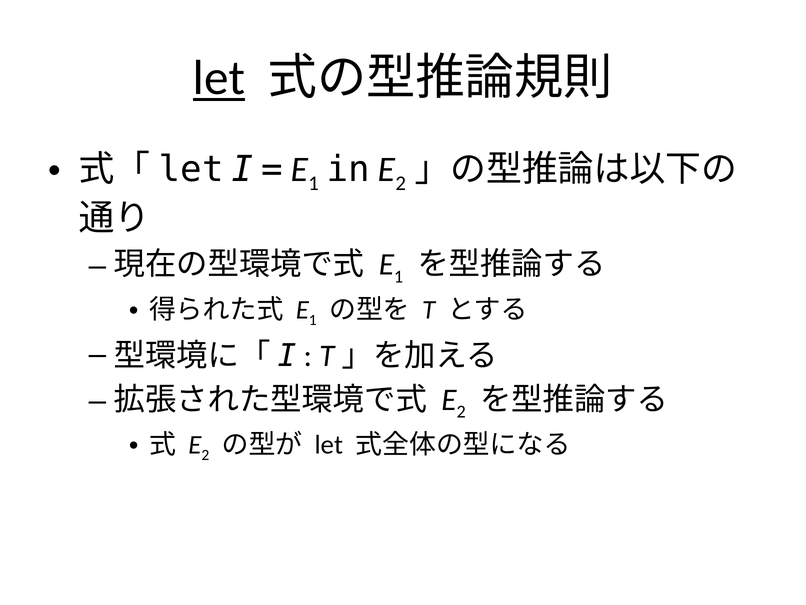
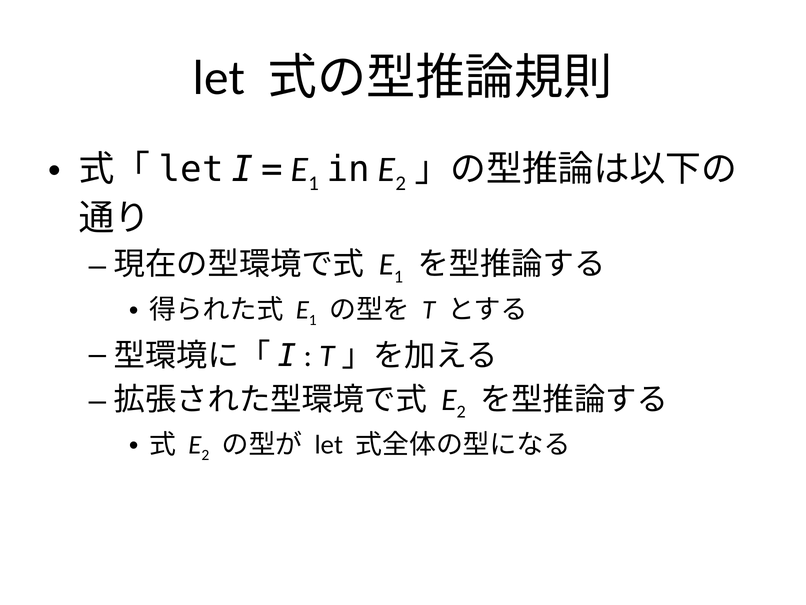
let at (219, 78) underline: present -> none
